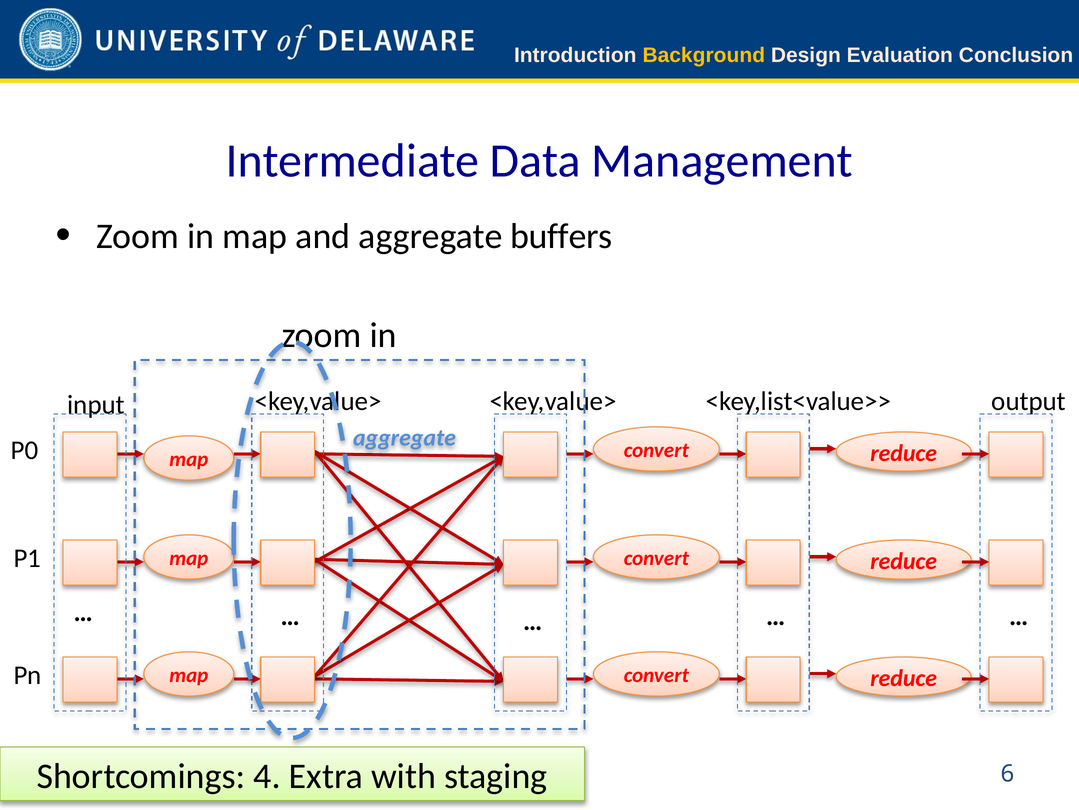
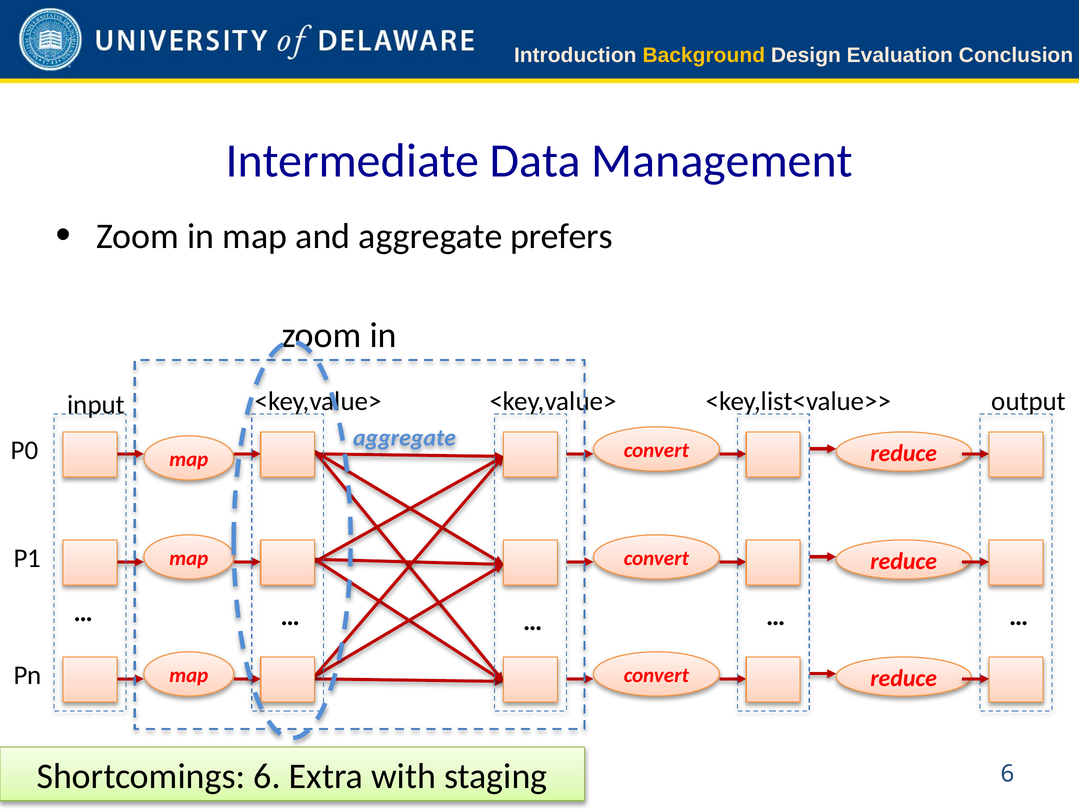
buffers: buffers -> prefers
Shortcomings 4: 4 -> 6
